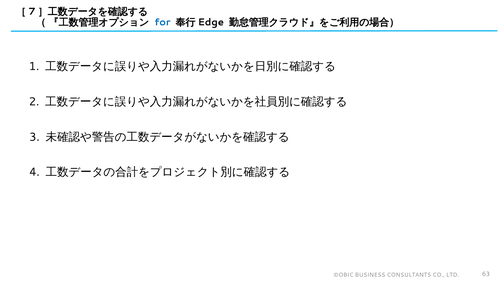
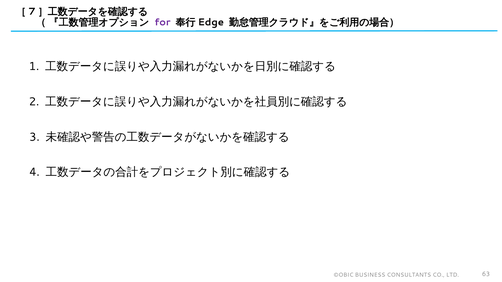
for colour: blue -> purple
